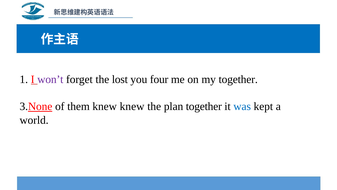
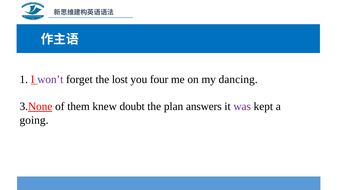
my together: together -> dancing
knew knew: knew -> doubt
plan together: together -> answers
was colour: blue -> purple
world: world -> going
